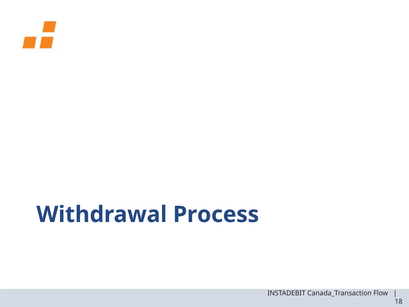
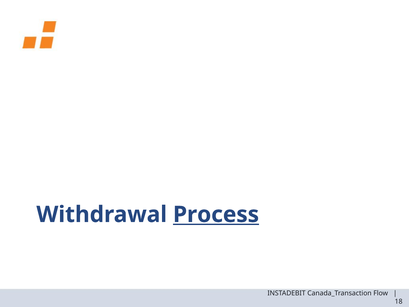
Process underline: none -> present
